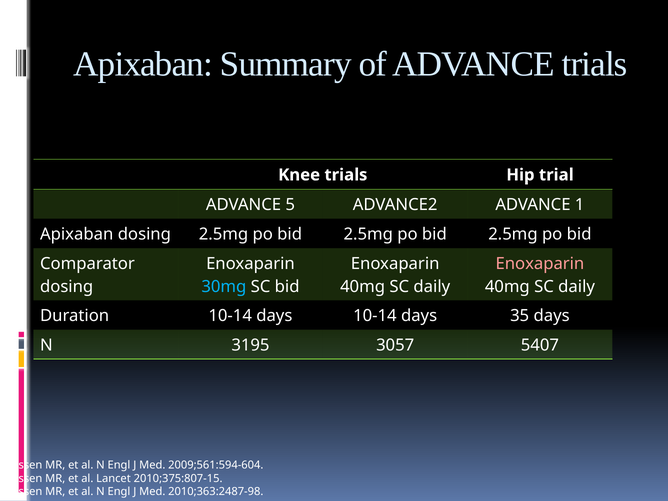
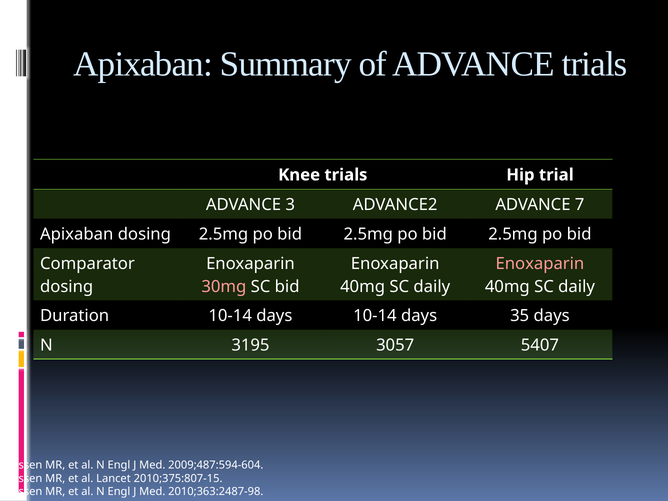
5: 5 -> 3
1: 1 -> 7
30mg colour: light blue -> pink
2009;561:594-604: 2009;561:594-604 -> 2009;487:594-604
